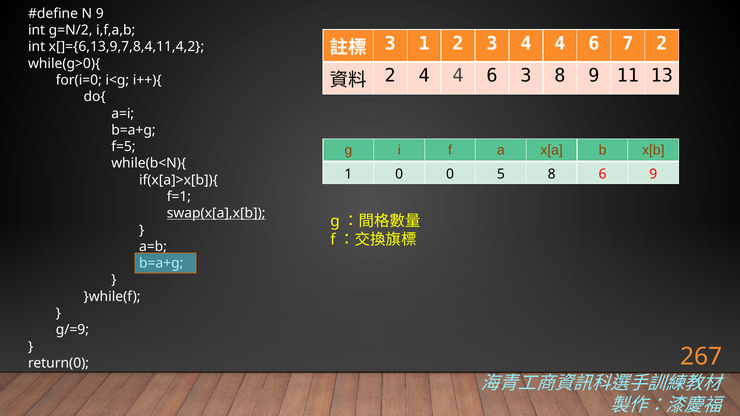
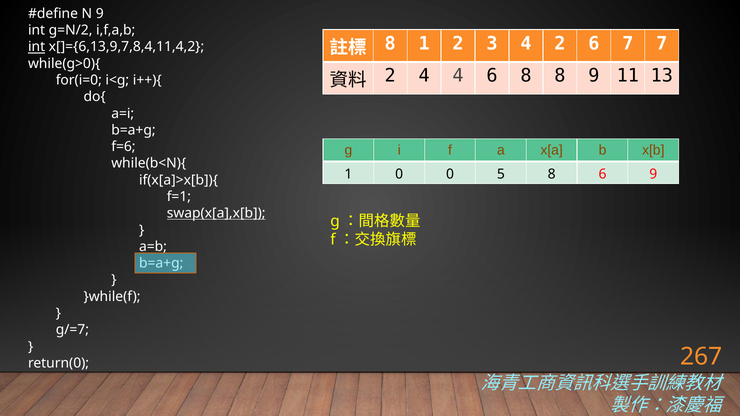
3 at (390, 43): 3 -> 8
3 4 4: 4 -> 2
7 2: 2 -> 7
int at (37, 47) underline: none -> present
6 3: 3 -> 8
f=5: f=5 -> f=6
g/=9: g/=9 -> g/=7
